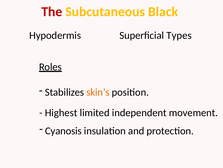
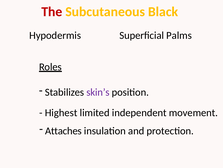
Types: Types -> Palms
skin’s colour: orange -> purple
Cyanosis: Cyanosis -> Attaches
